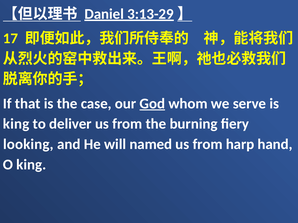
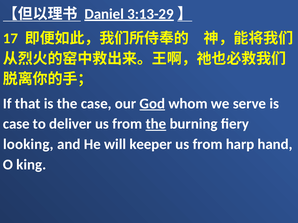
king at (16, 124): king -> case
the at (156, 124) underline: none -> present
named: named -> keeper
